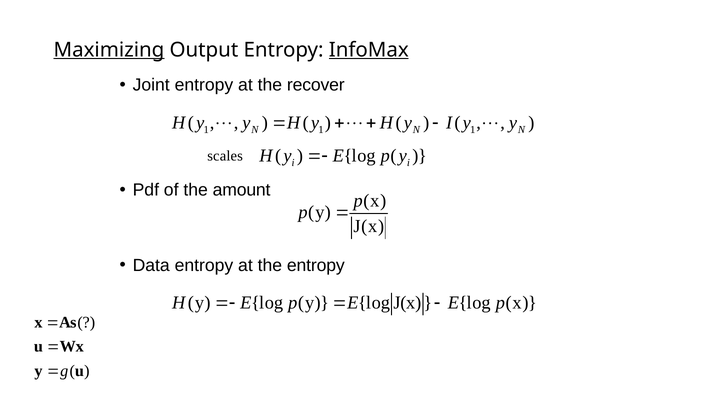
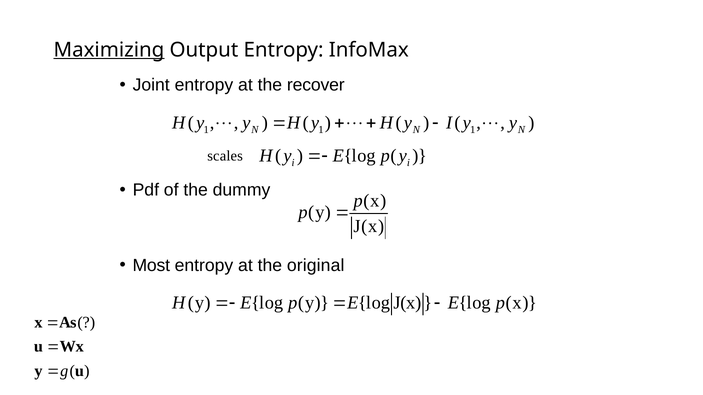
InfoMax underline: present -> none
amount: amount -> dummy
Data: Data -> Most
the entropy: entropy -> original
